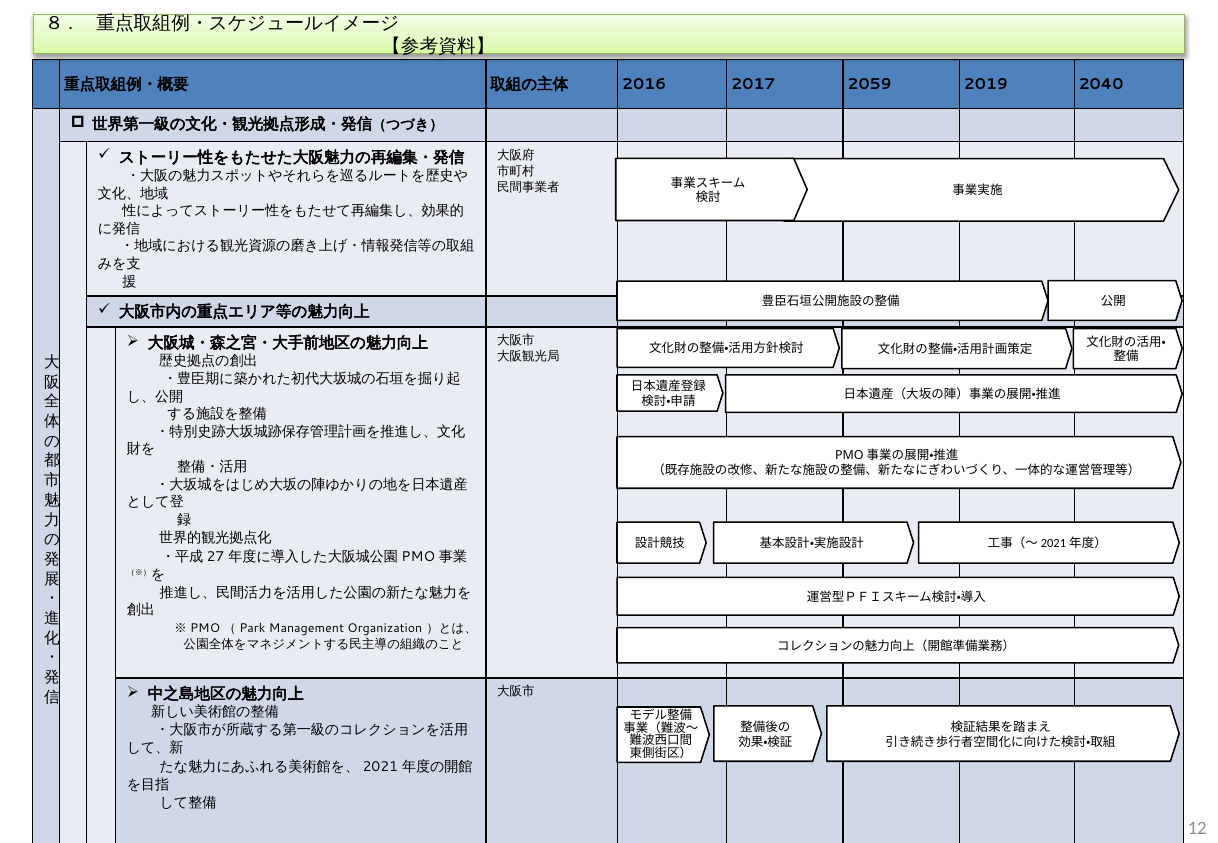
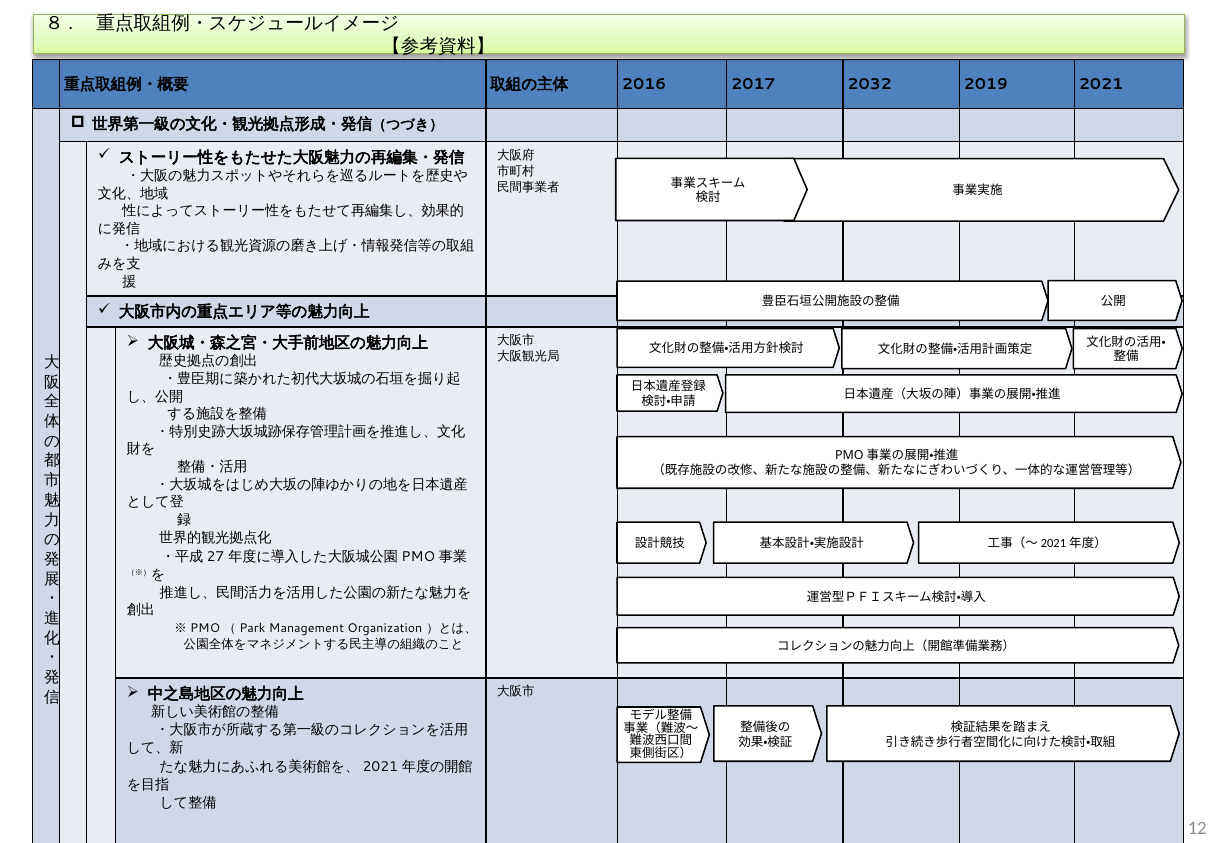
2059: 2059 -> 2032
2040: 2040 -> 2021
